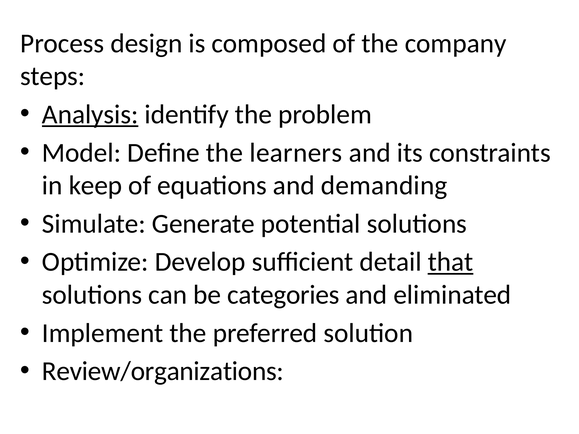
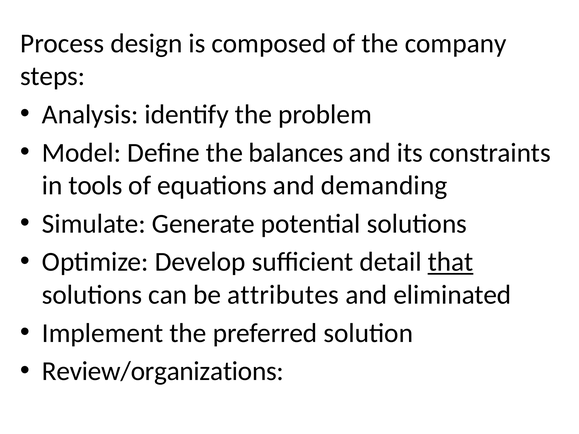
Analysis underline: present -> none
learners: learners -> balances
keep: keep -> tools
categories: categories -> attributes
